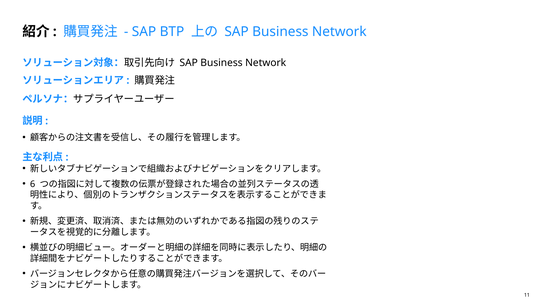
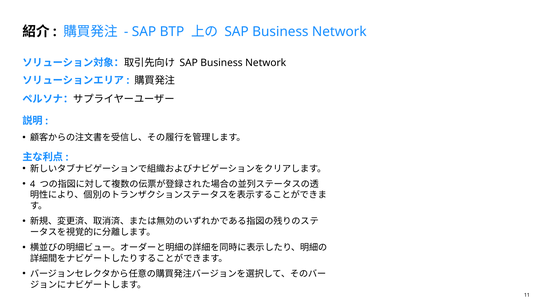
6: 6 -> 4
